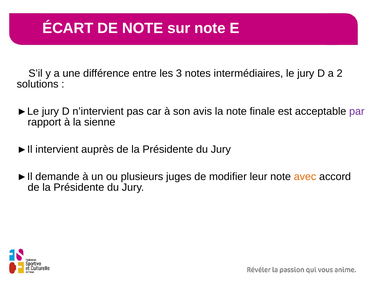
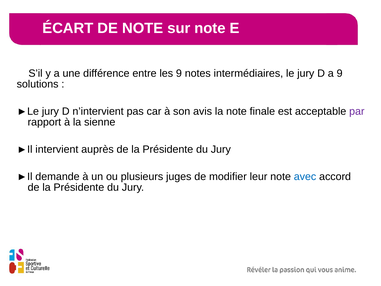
les 3: 3 -> 9
a 2: 2 -> 9
avec colour: orange -> blue
